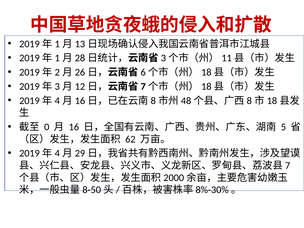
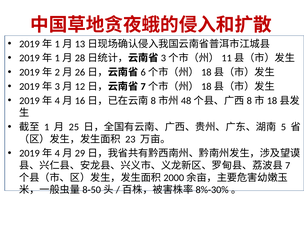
0: 0 -> 1
16: 16 -> 25
62: 62 -> 23
